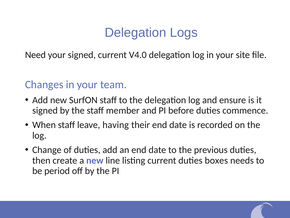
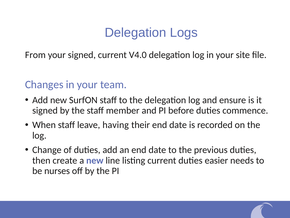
Need: Need -> From
boxes: boxes -> easier
period: period -> nurses
